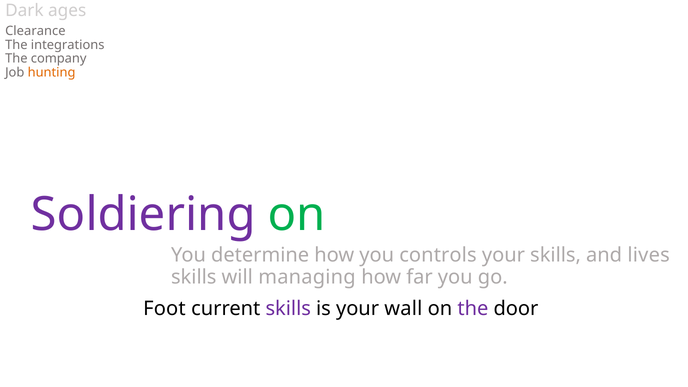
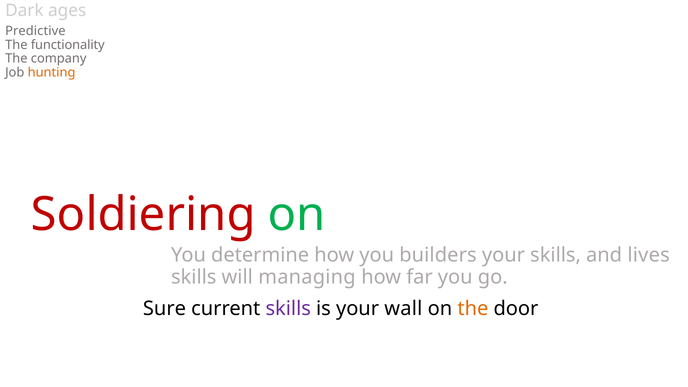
Clearance: Clearance -> Predictive
integrations: integrations -> functionality
Soldiering colour: purple -> red
controls: controls -> builders
Foot: Foot -> Sure
the at (473, 309) colour: purple -> orange
